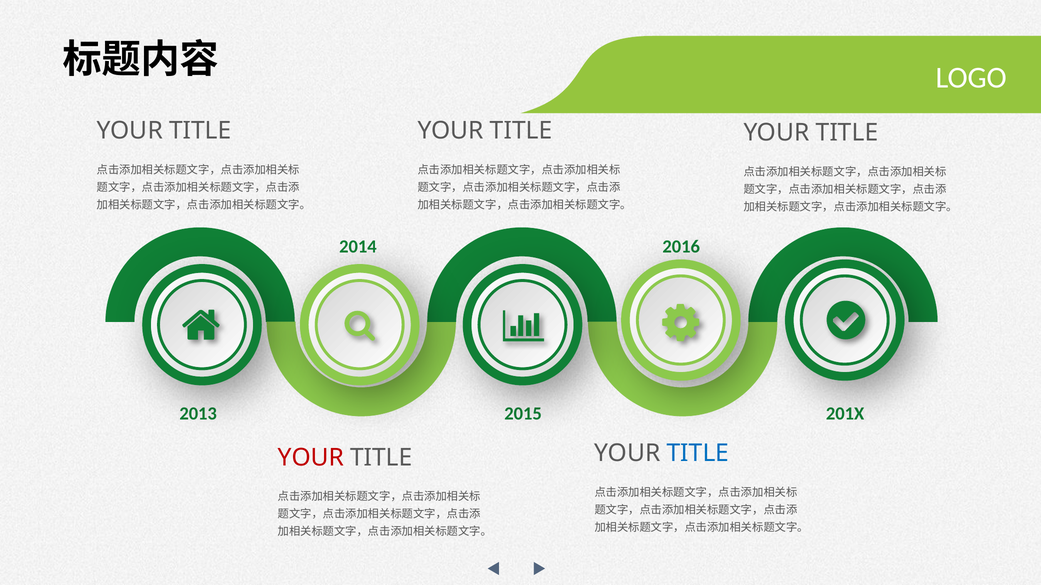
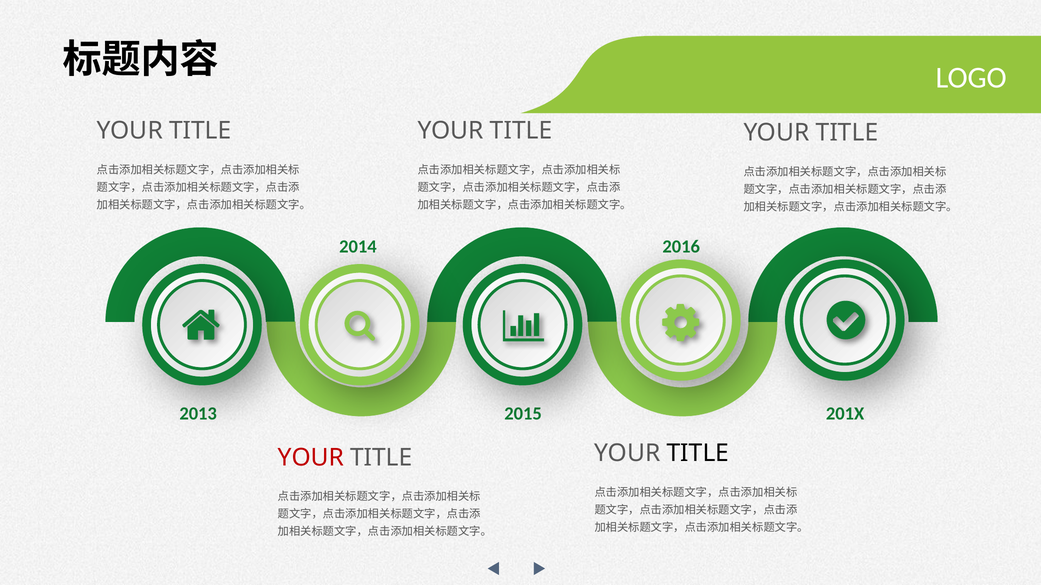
TITLE at (698, 454) colour: blue -> black
